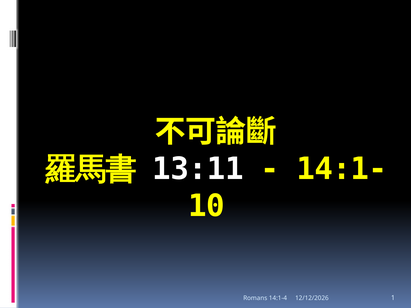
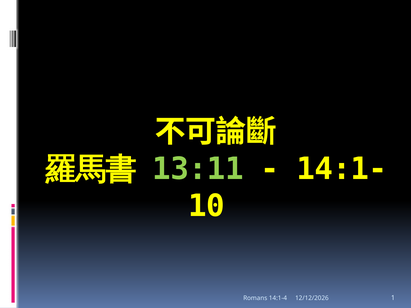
13:11 colour: white -> light green
